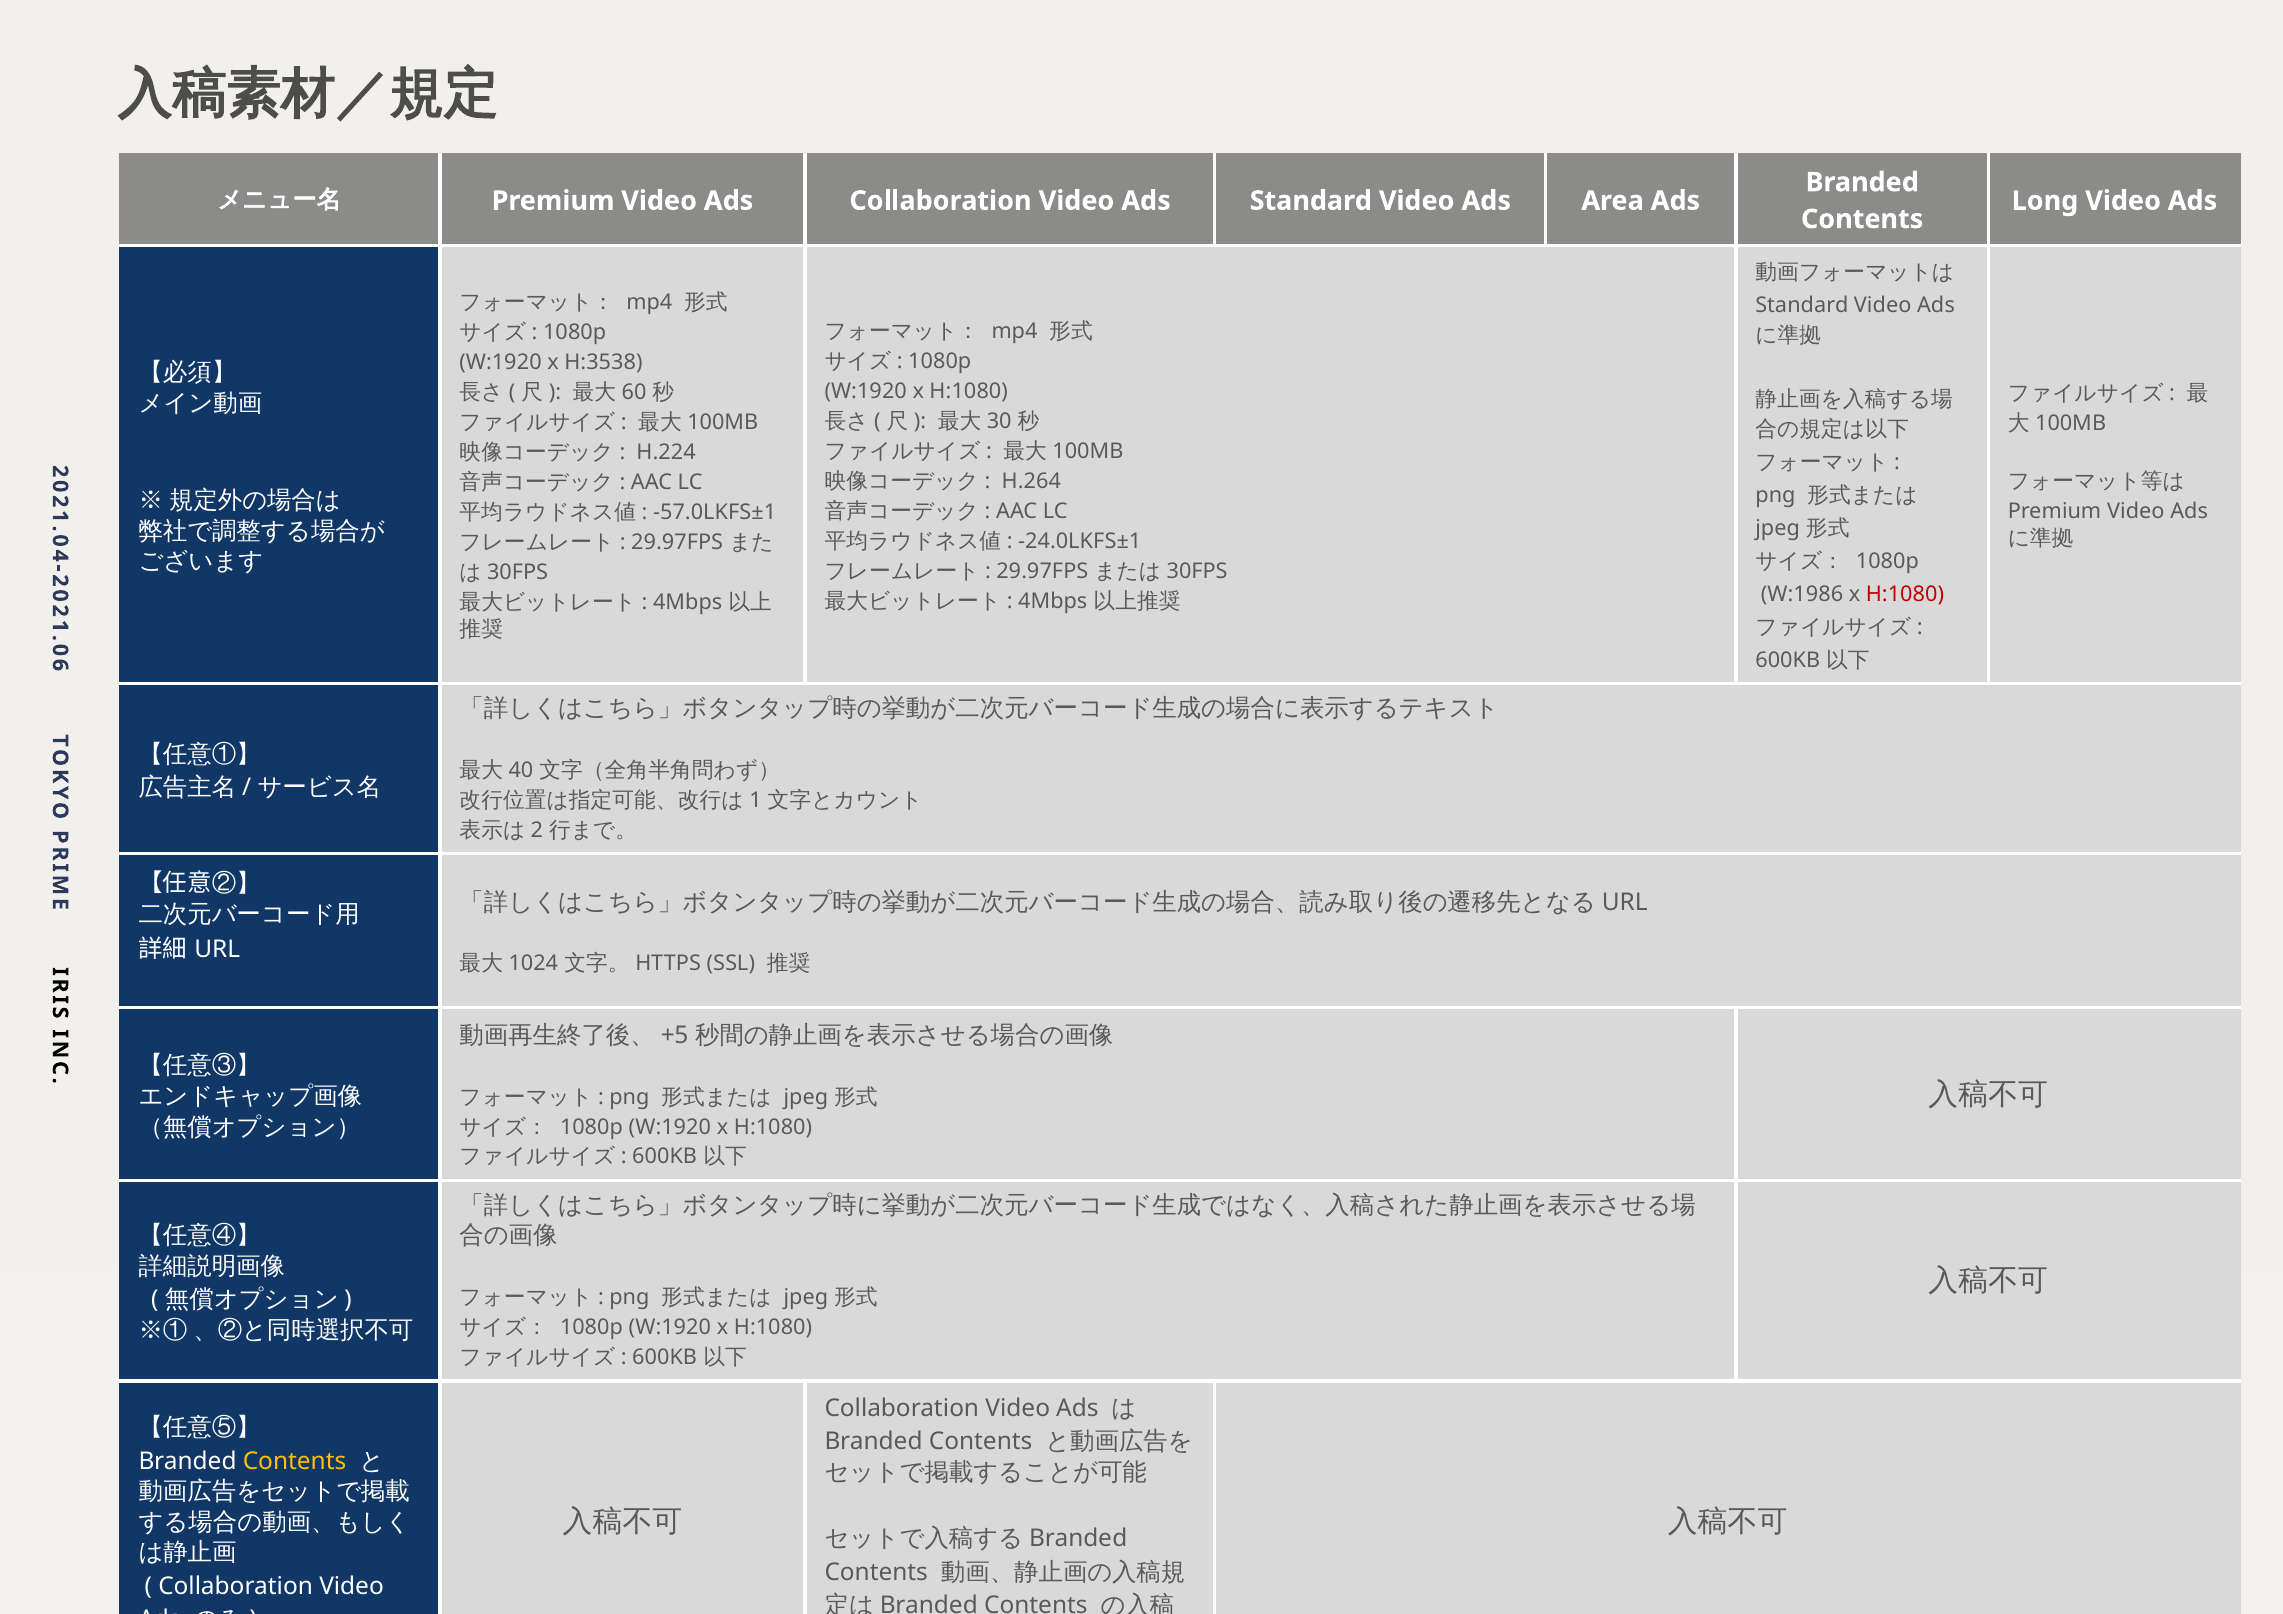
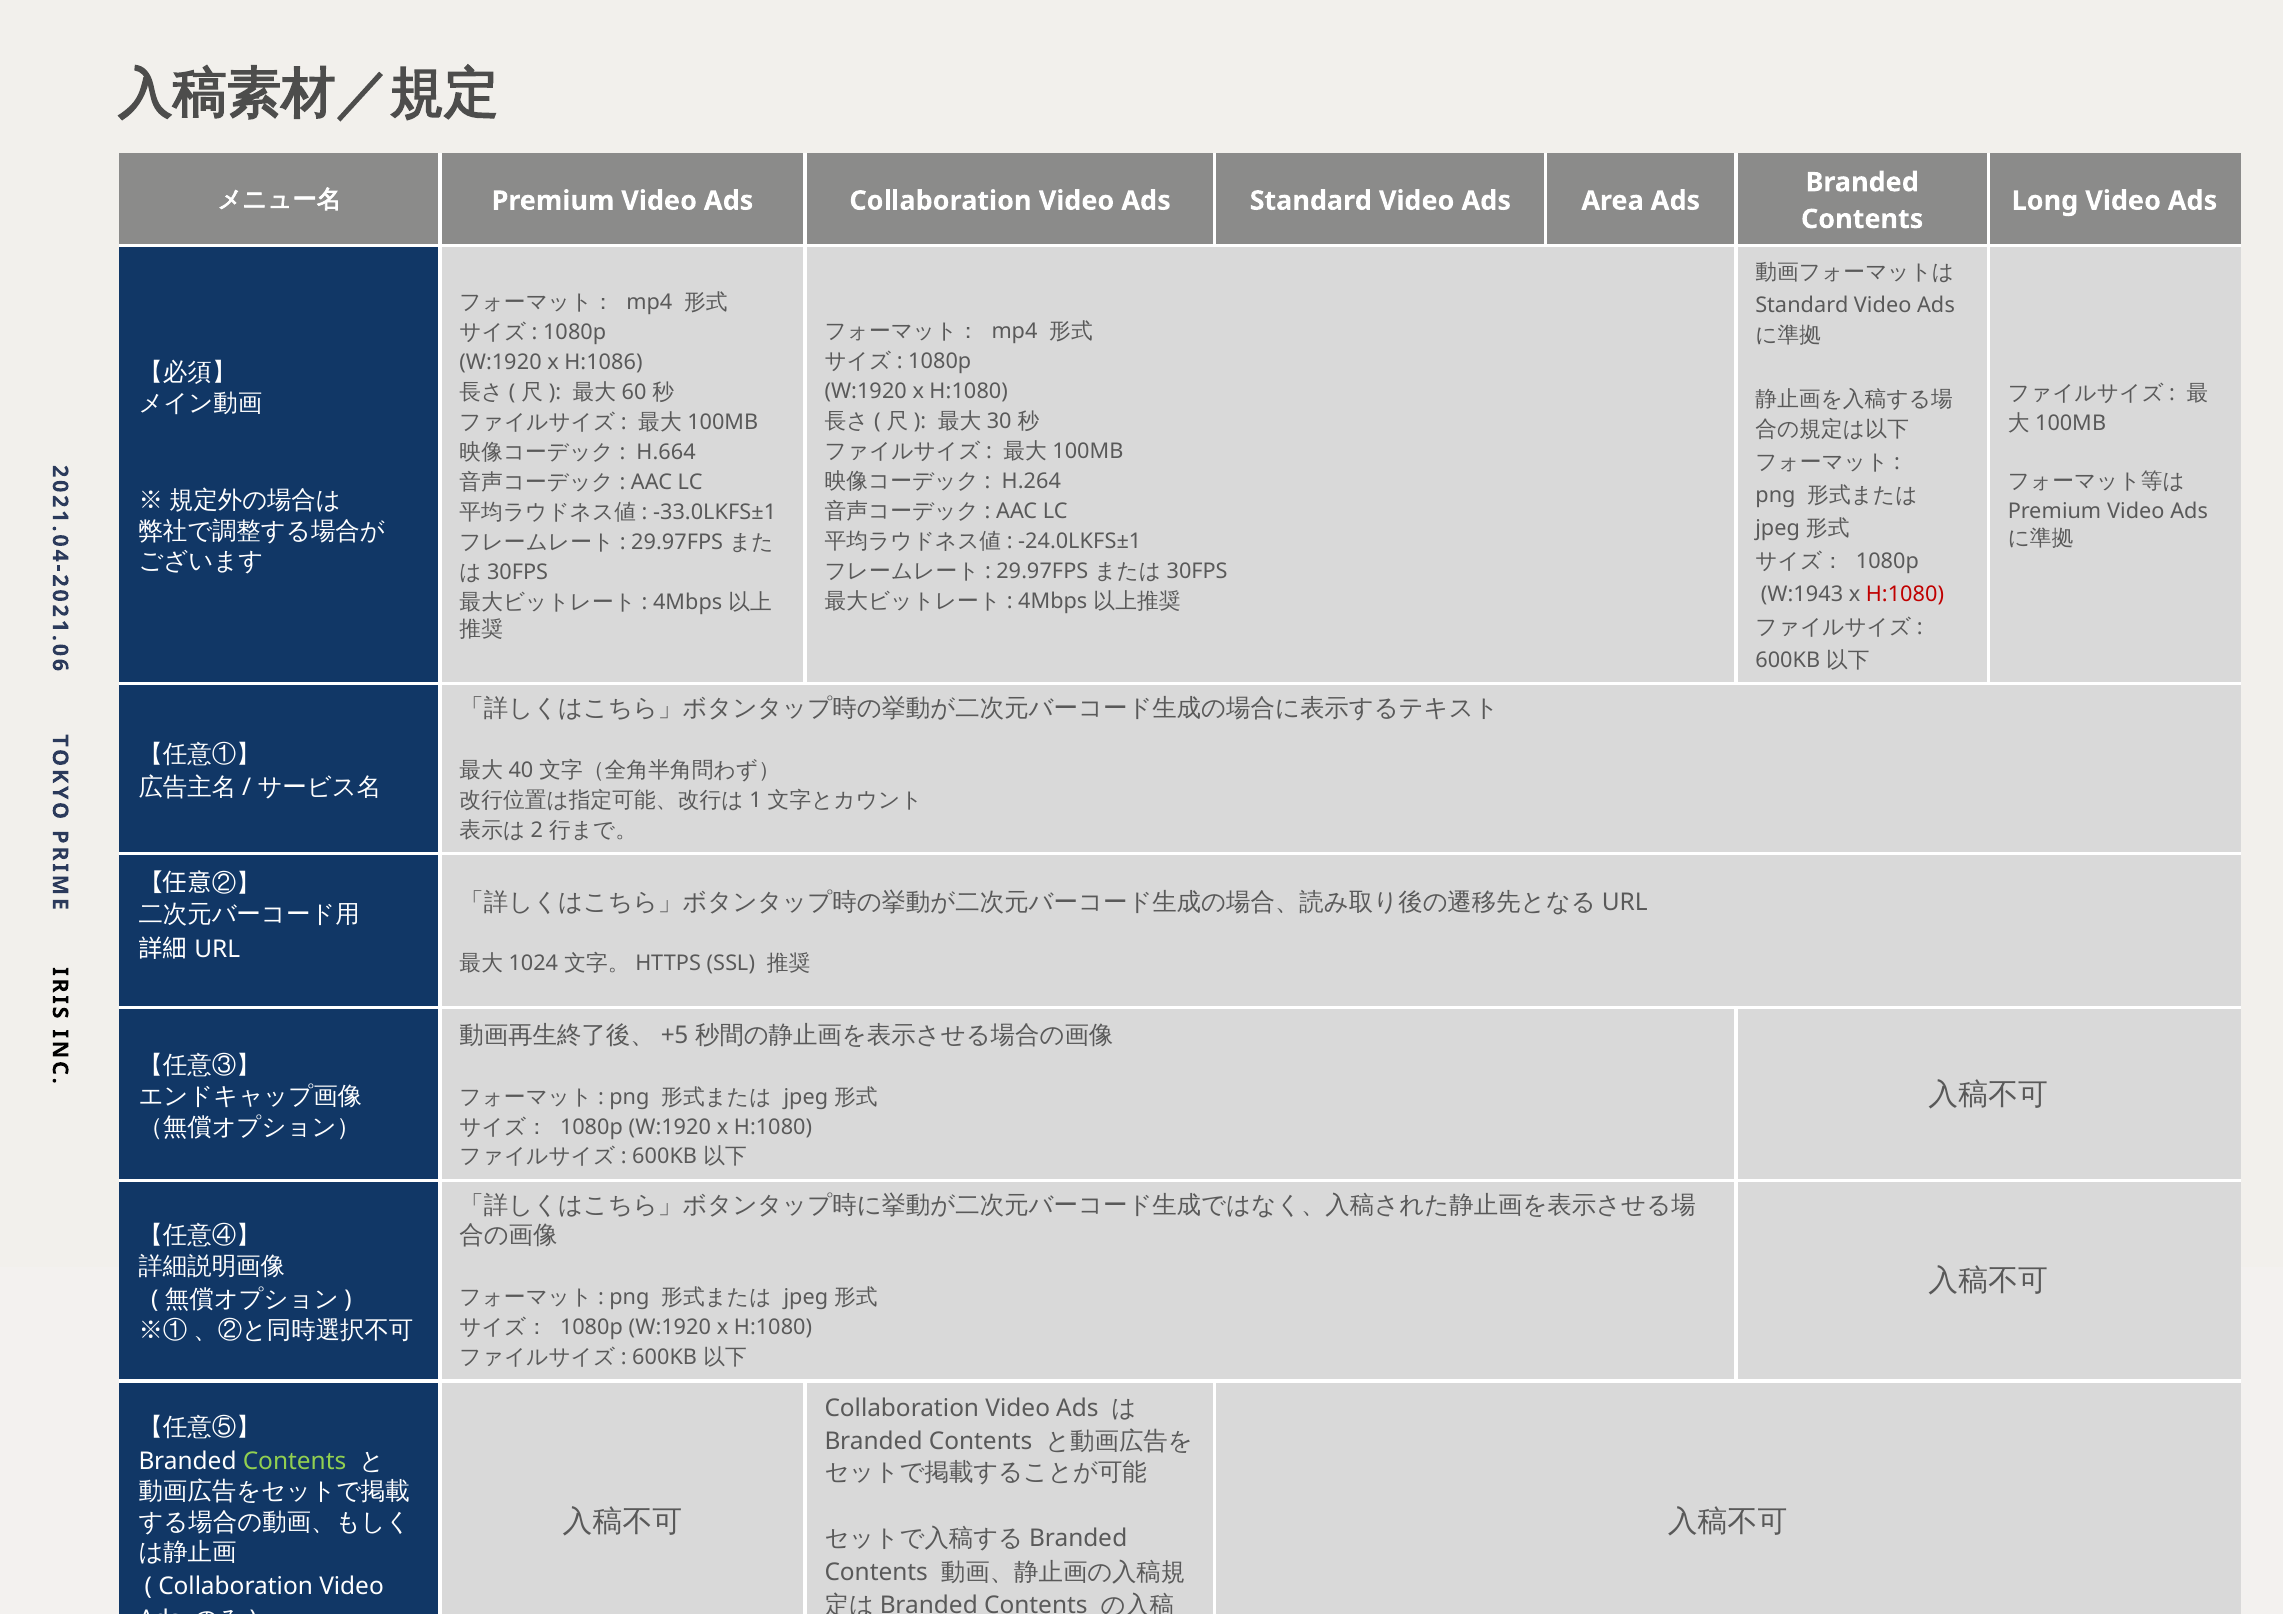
H:3538: H:3538 -> H:1086
H.224: H.224 -> H.664
-57.0LKFS±1: -57.0LKFS±1 -> -33.0LKFS±1
W:1986: W:1986 -> W:1943
Contents at (295, 1461) colour: yellow -> light green
